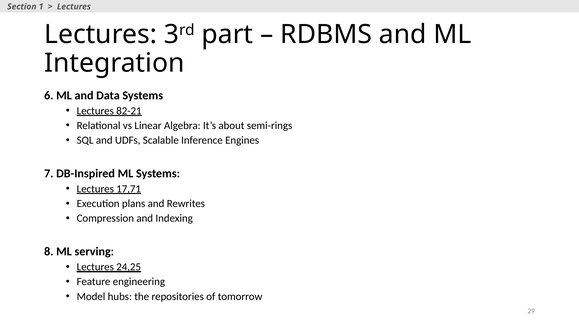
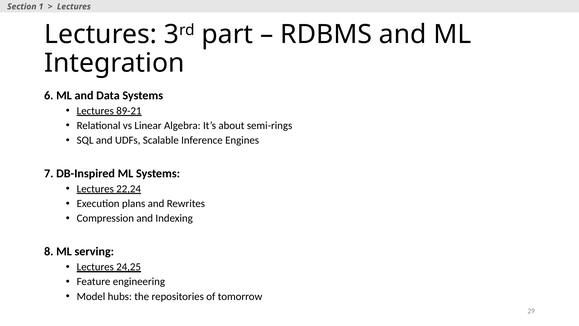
82-21: 82-21 -> 89-21
17,71: 17,71 -> 22,24
